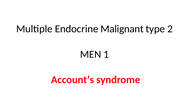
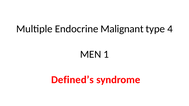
2: 2 -> 4
Account’s: Account’s -> Defined’s
